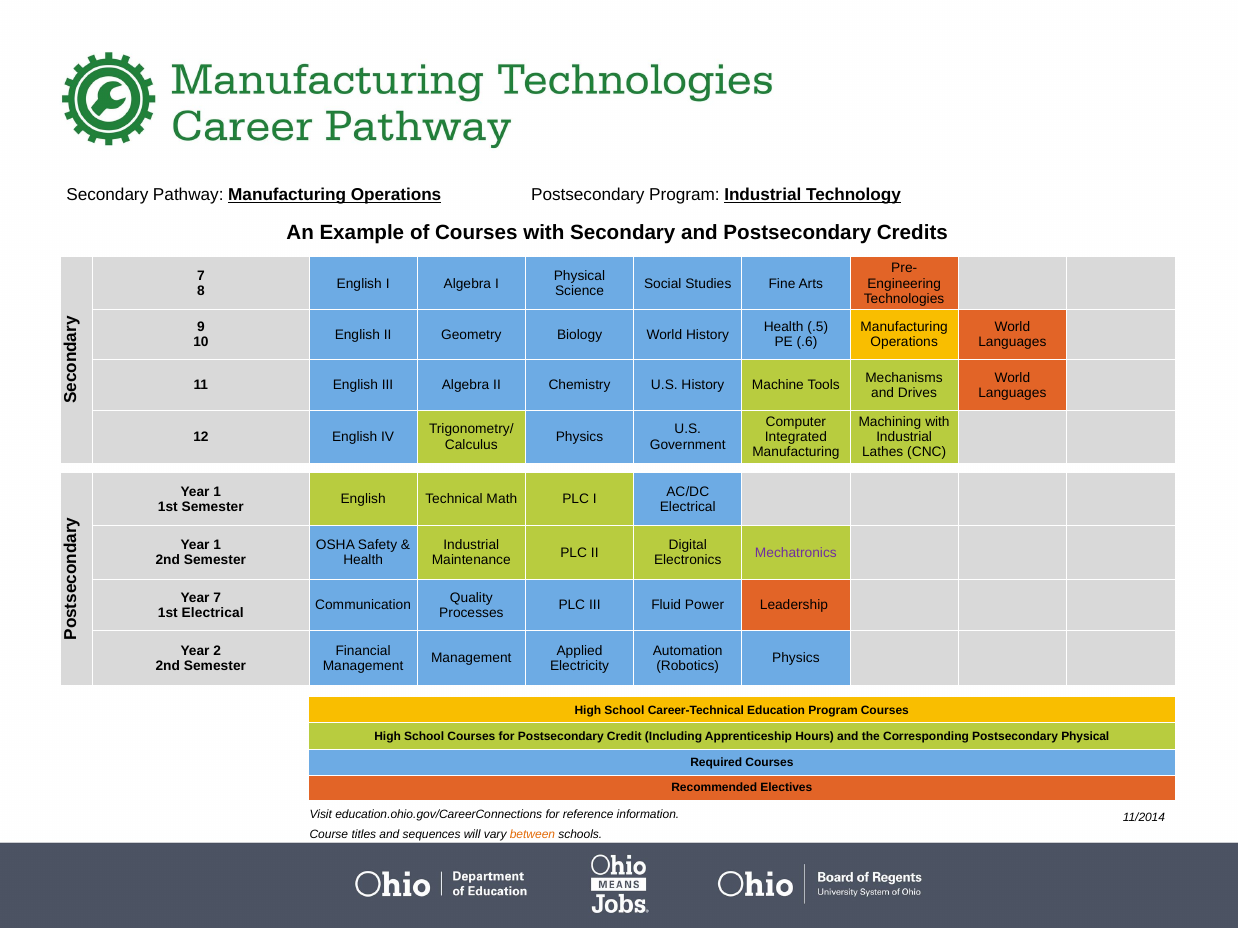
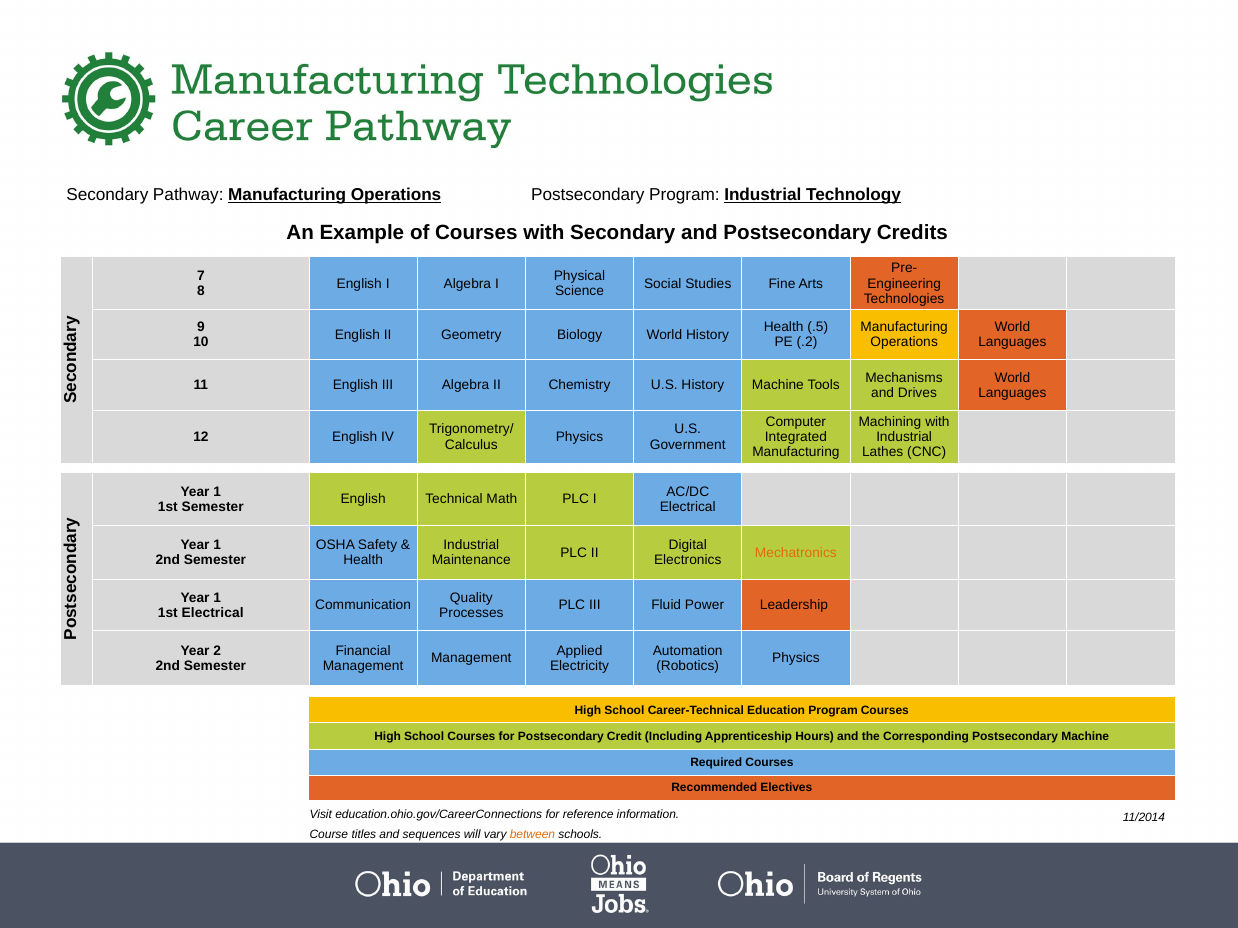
.6: .6 -> .2
Mechatronics colour: purple -> orange
7 at (217, 598): 7 -> 1
Postsecondary Physical: Physical -> Machine
